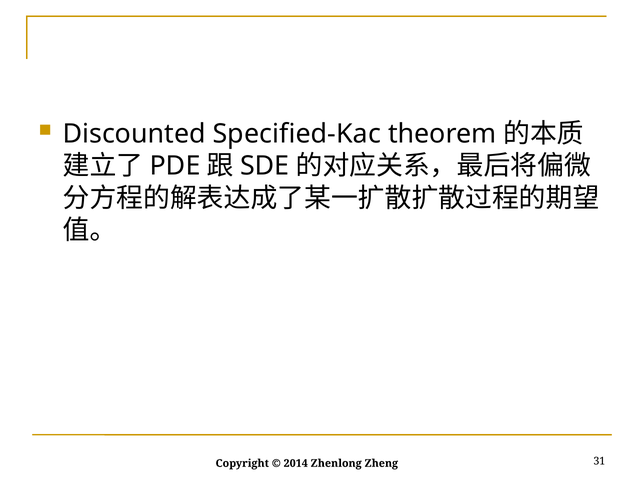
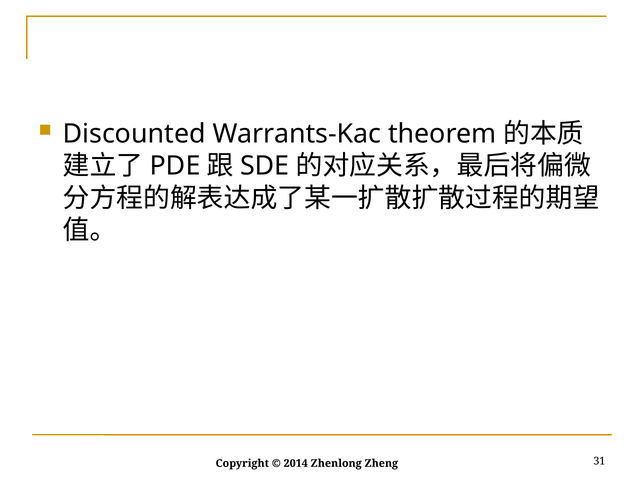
Specified-Kac: Specified-Kac -> Warrants-Kac
